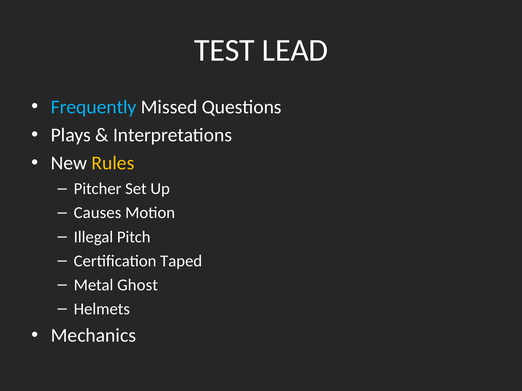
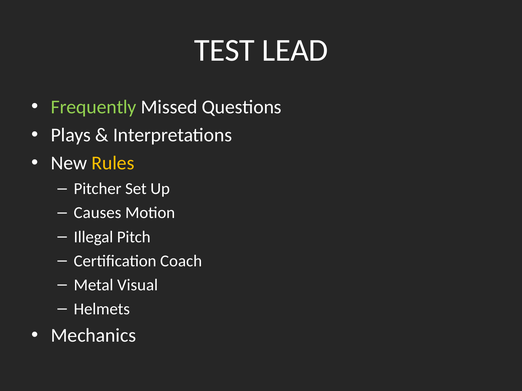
Frequently colour: light blue -> light green
Taped: Taped -> Coach
Ghost: Ghost -> Visual
